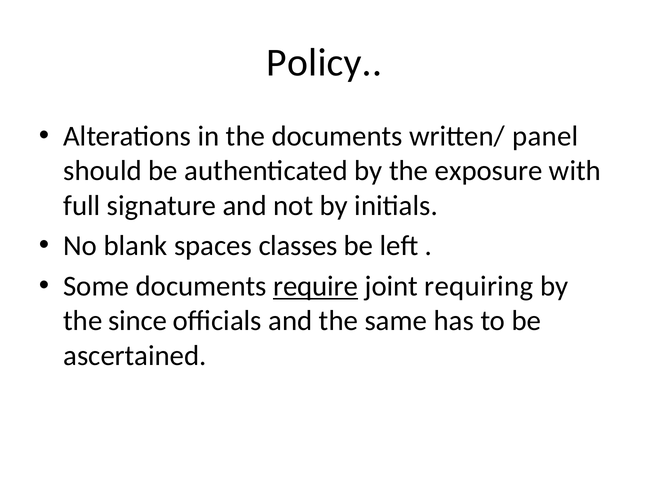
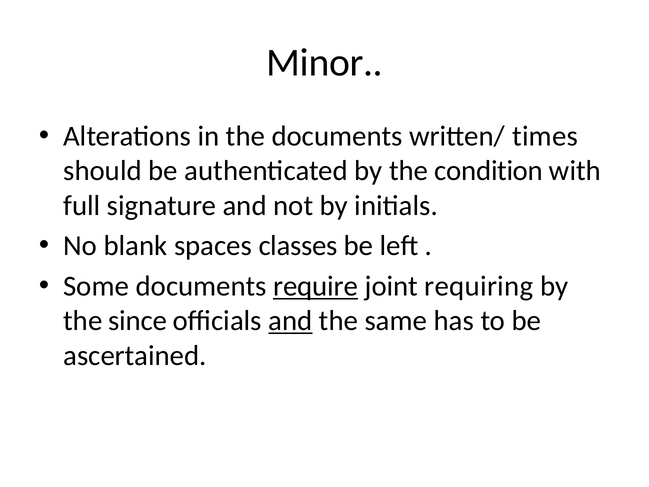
Policy: Policy -> Minor
panel: panel -> times
exposure: exposure -> condition
and at (290, 321) underline: none -> present
